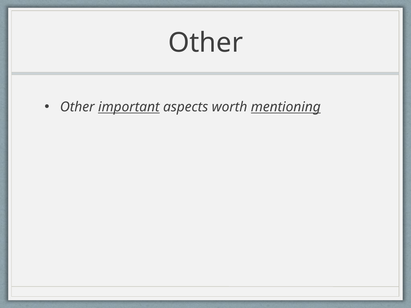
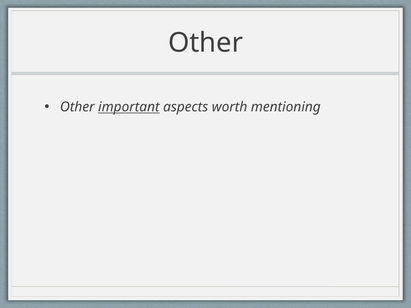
mentioning underline: present -> none
